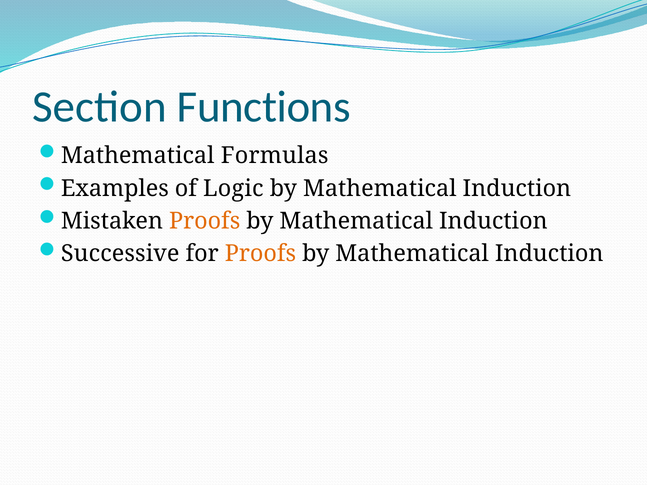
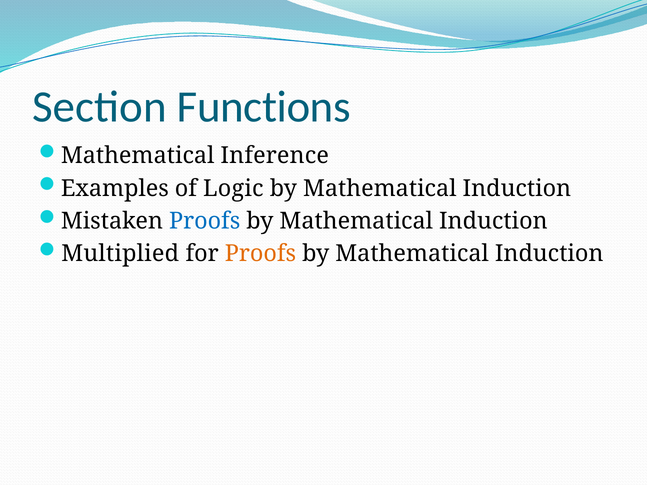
Formulas: Formulas -> Inference
Proofs at (205, 221) colour: orange -> blue
Successive: Successive -> Multiplied
